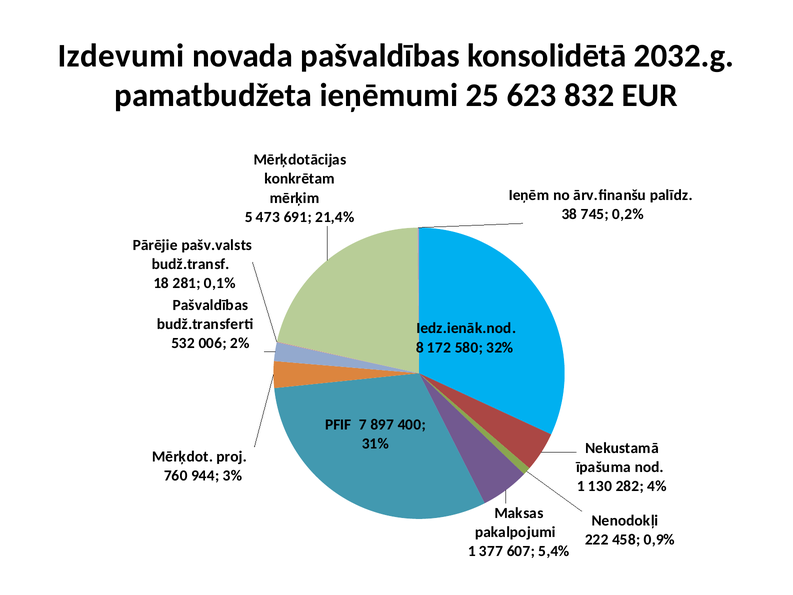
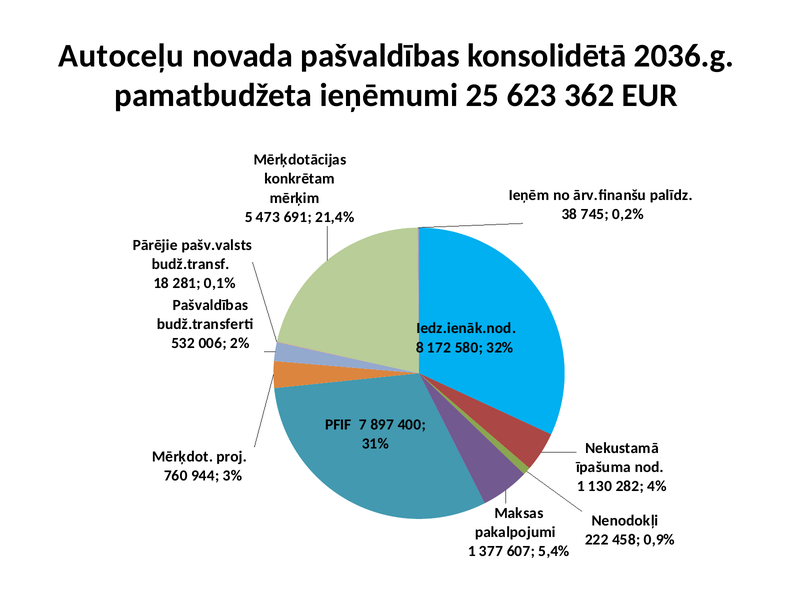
Izdevumi: Izdevumi -> Autoceļu
2032.g: 2032.g -> 2036.g
832: 832 -> 362
